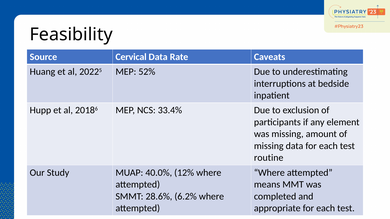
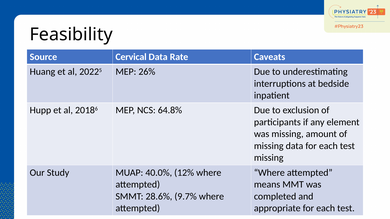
52%: 52% -> 26%
33.4%: 33.4% -> 64.8%
routine at (269, 158): routine -> missing
6.2%: 6.2% -> 9.7%
